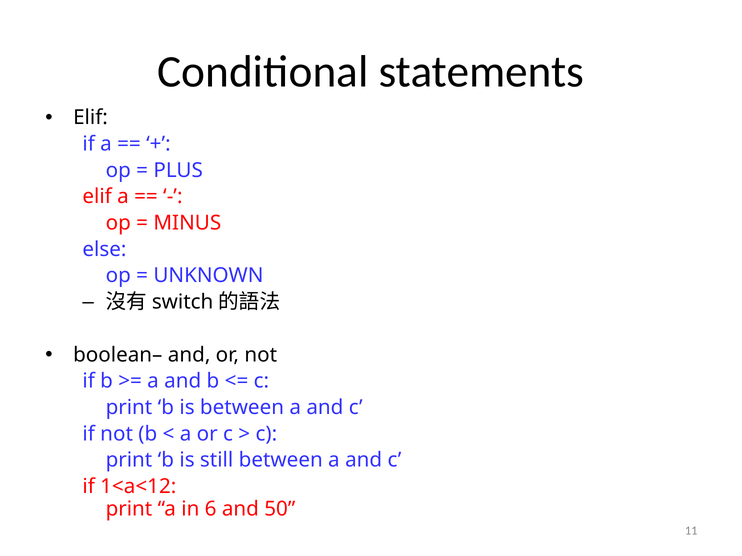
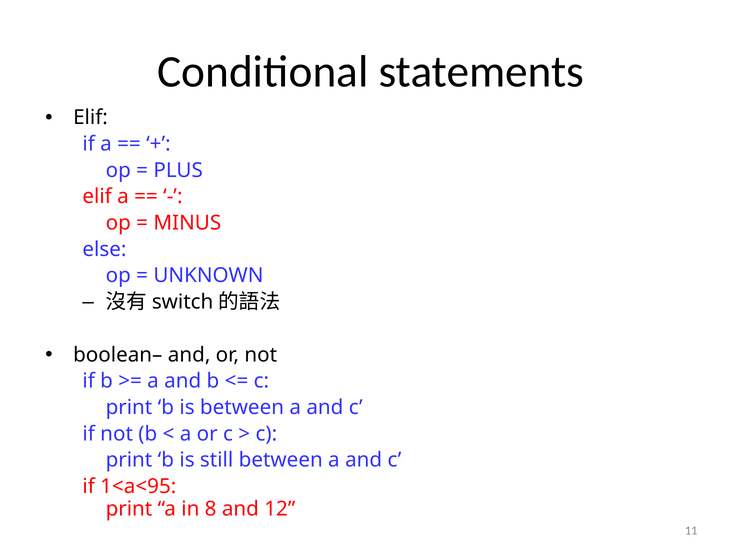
1<a<12: 1<a<12 -> 1<a<95
6: 6 -> 8
50: 50 -> 12
